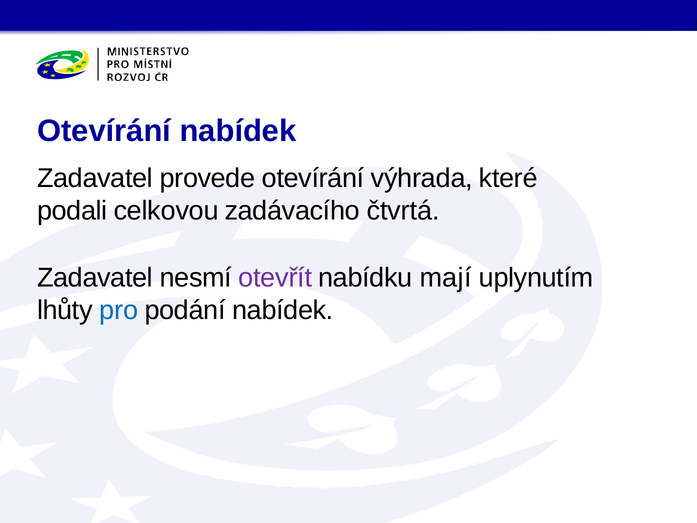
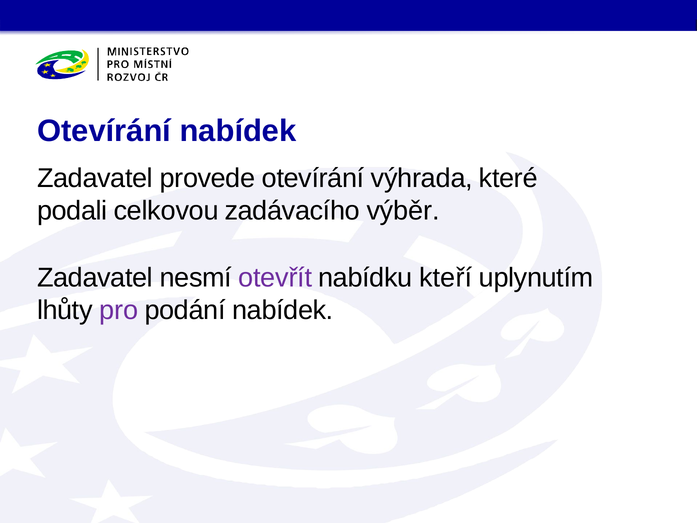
čtvrtá: čtvrtá -> výběr
mají: mají -> kteří
pro colour: blue -> purple
